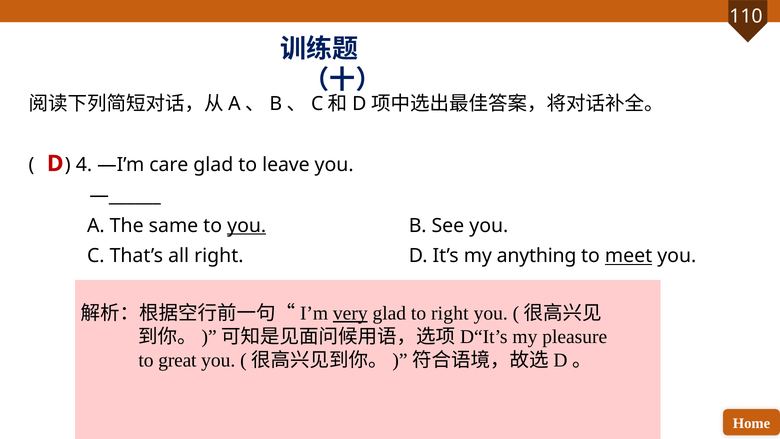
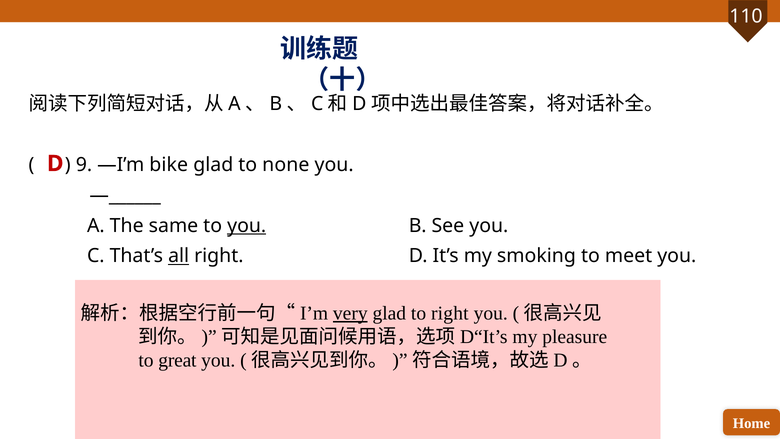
4: 4 -> 9
care: care -> bike
leave: leave -> none
all underline: none -> present
anything: anything -> smoking
meet underline: present -> none
